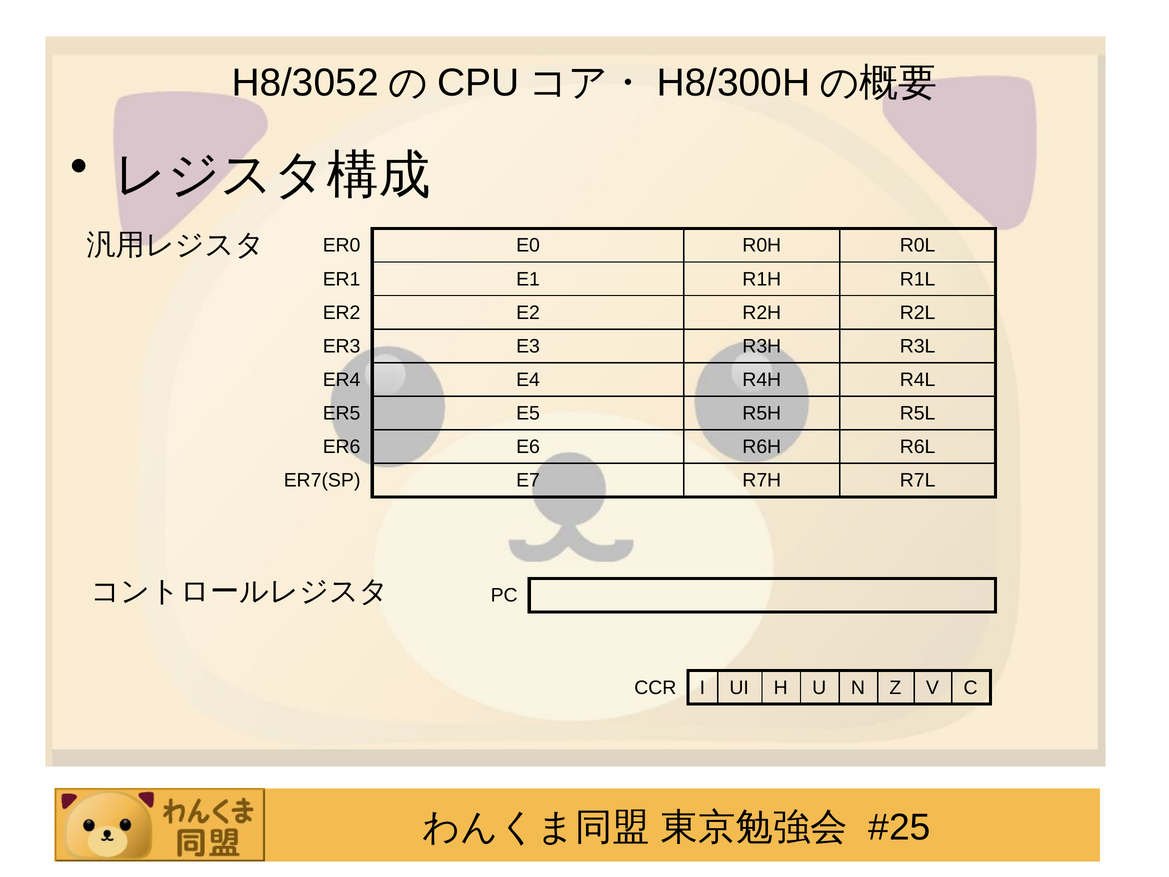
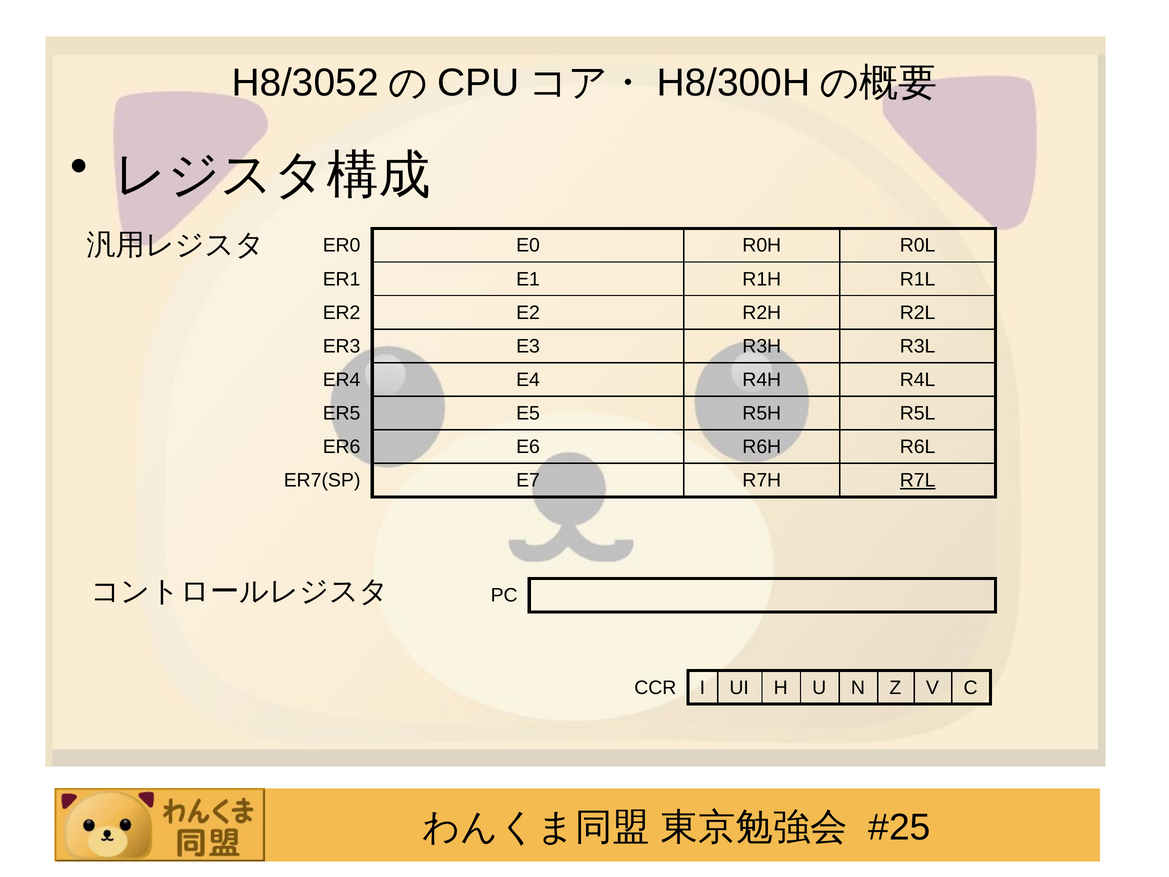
R7L underline: none -> present
